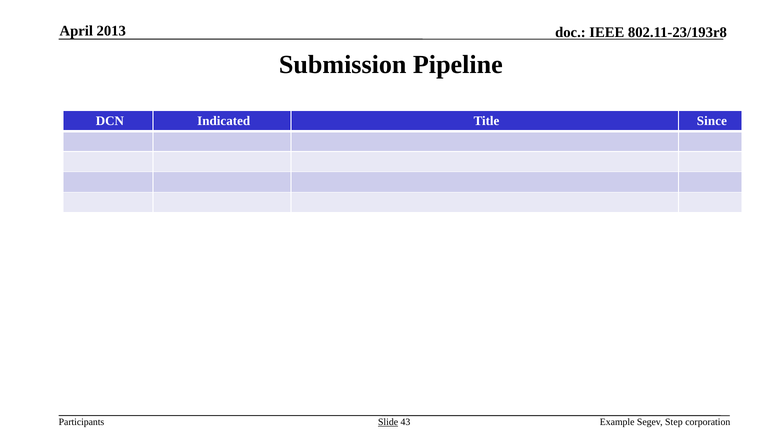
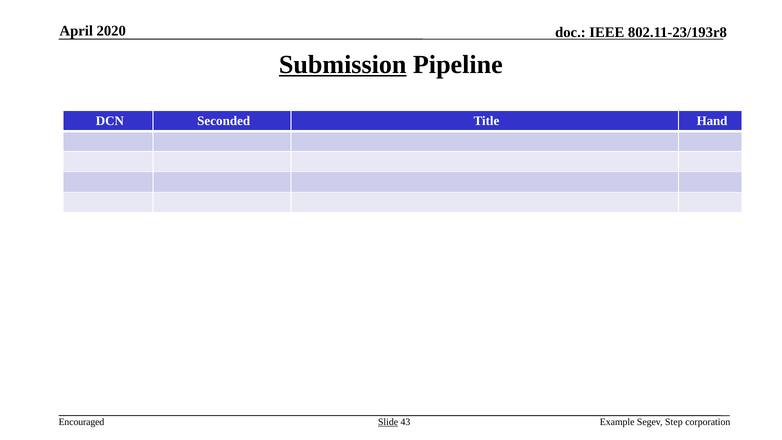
2013: 2013 -> 2020
Submission underline: none -> present
Indicated: Indicated -> Seconded
Since: Since -> Hand
Participants: Participants -> Encouraged
